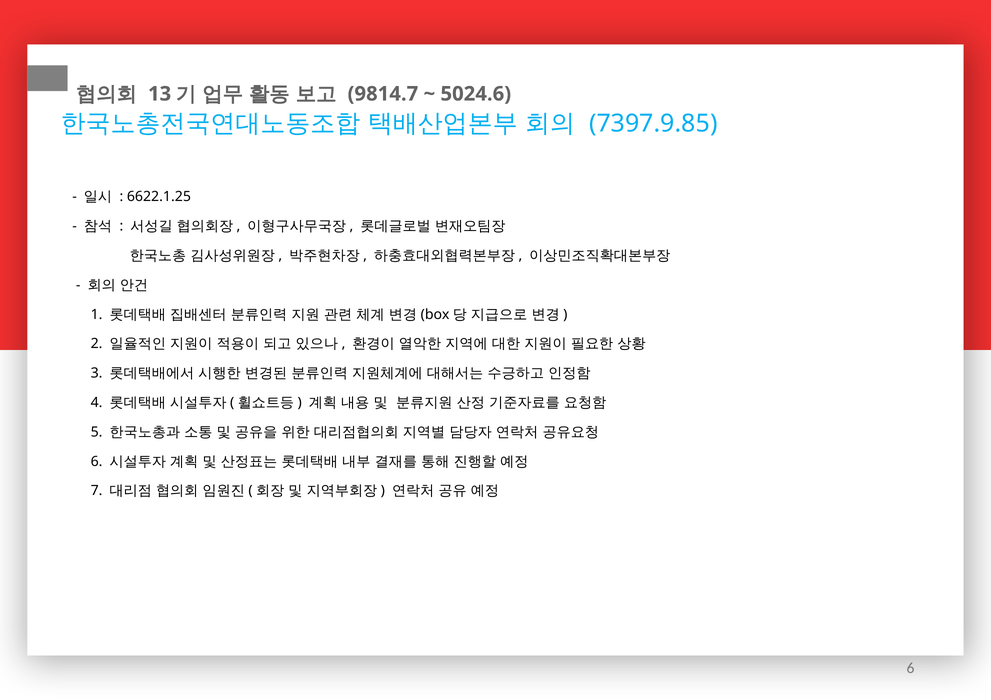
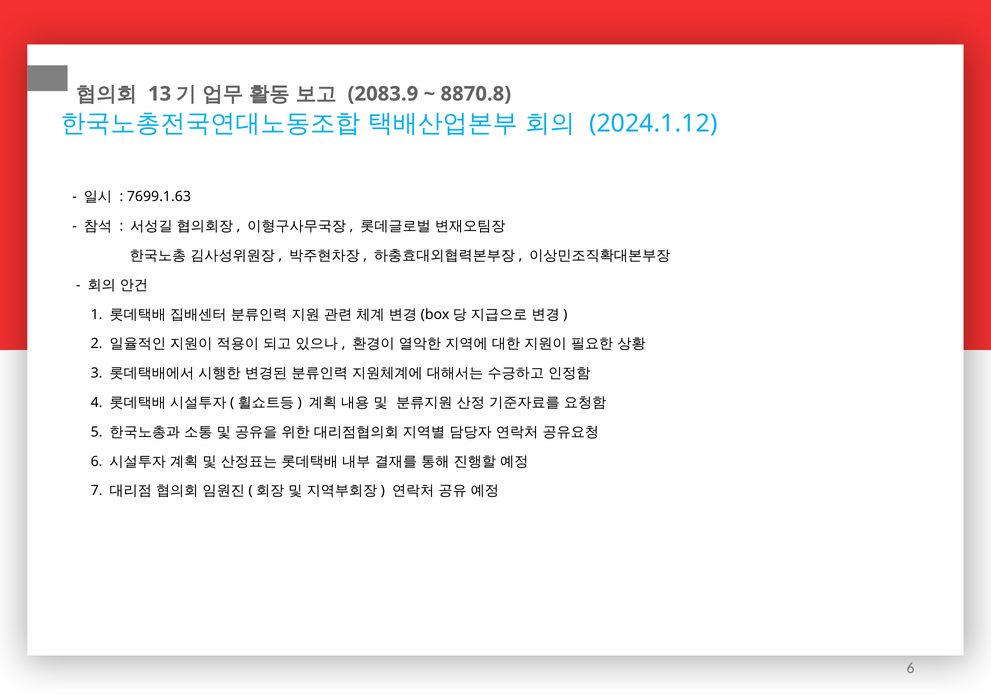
9814.7: 9814.7 -> 2083.9
5024.6: 5024.6 -> 8870.8
7397.9.85: 7397.9.85 -> 2024.1.12
6622.1.25: 6622.1.25 -> 7699.1.63
